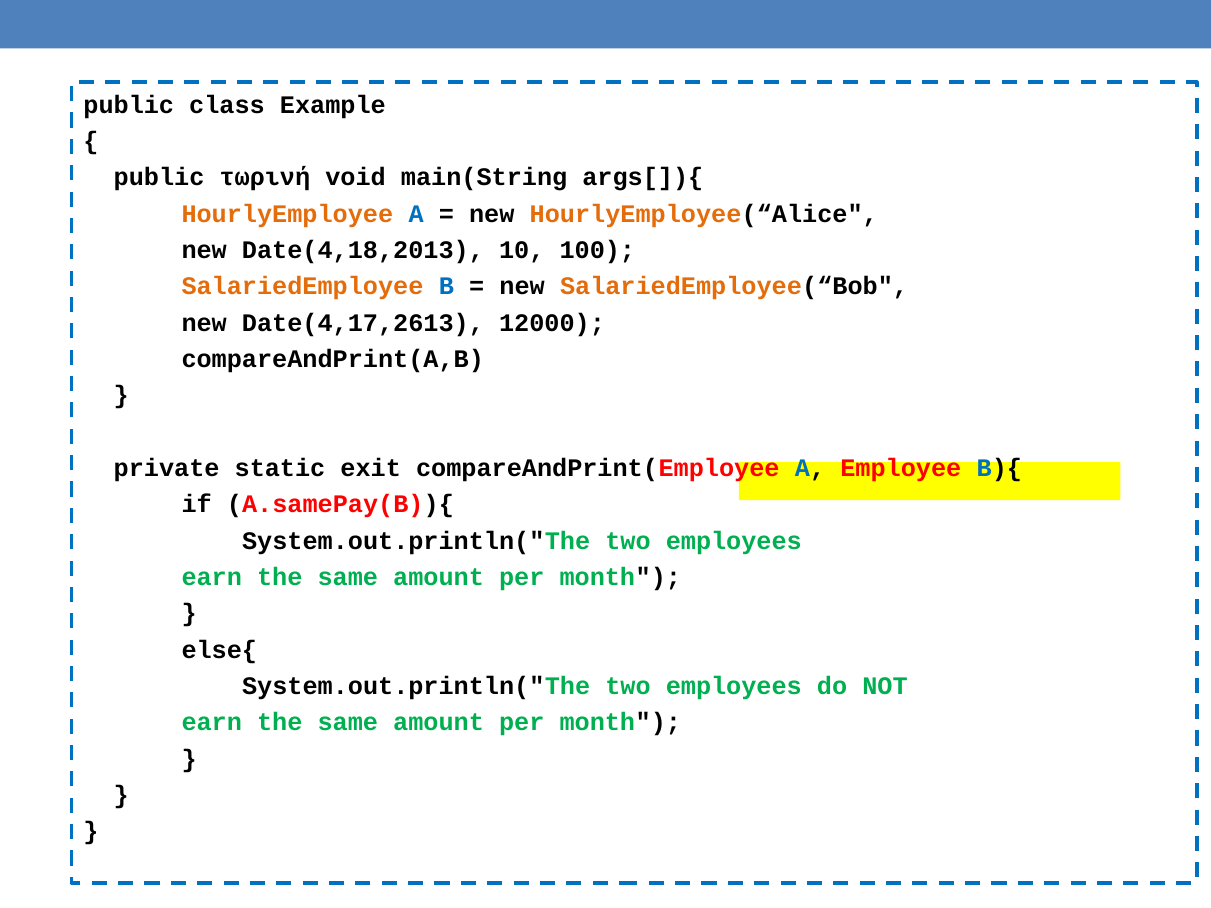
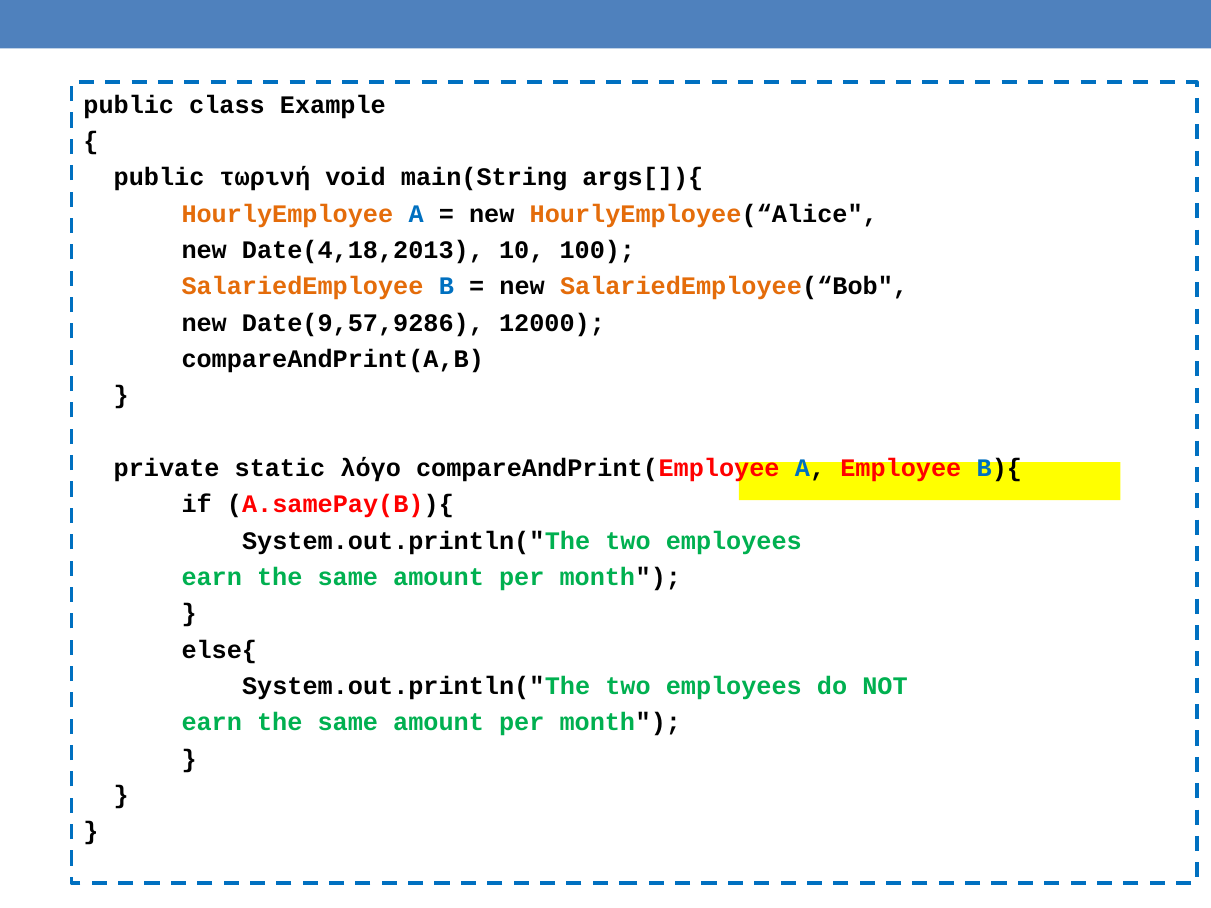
Date(4,17,2613: Date(4,17,2613 -> Date(9,57,9286
exit: exit -> λόγο
